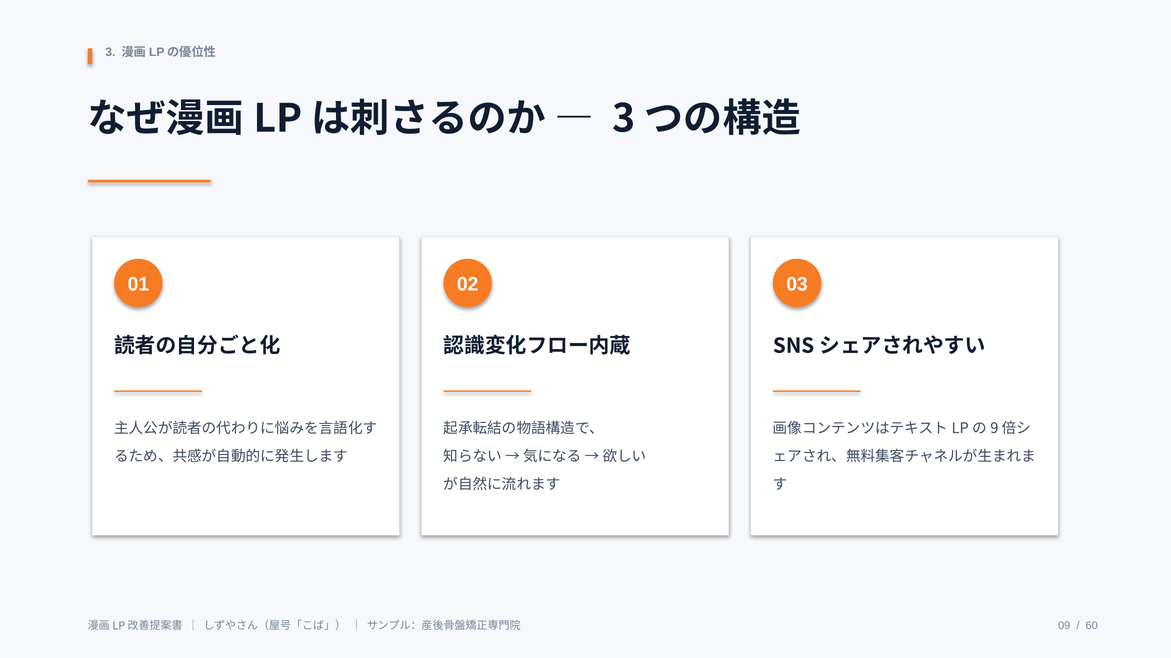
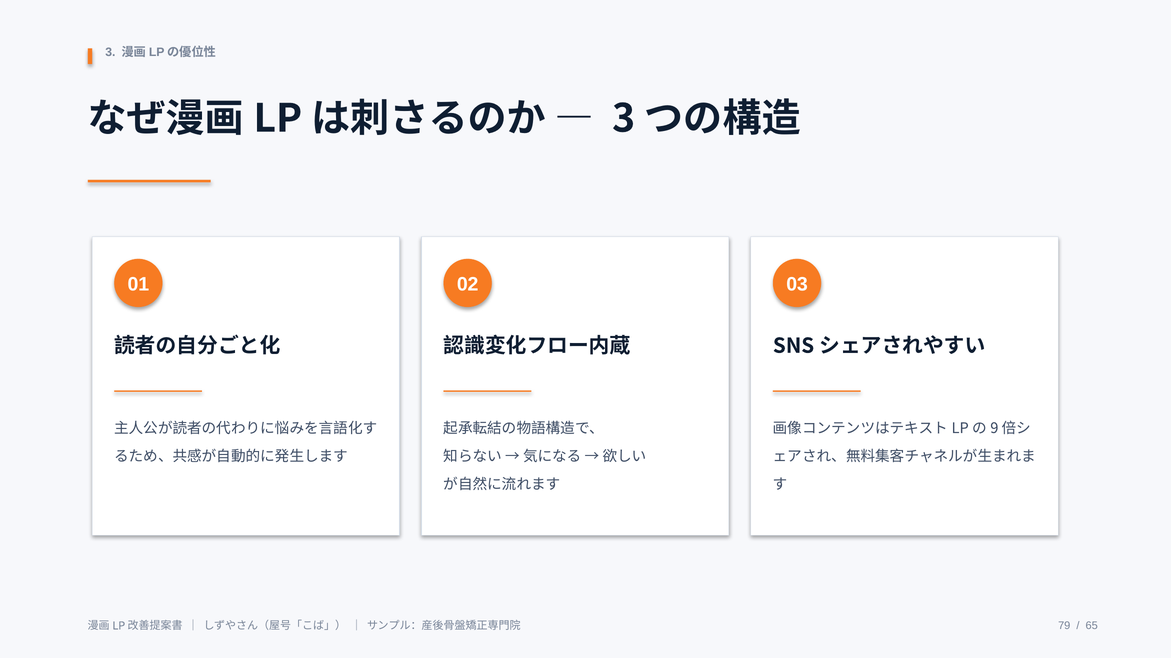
09: 09 -> 79
60: 60 -> 65
